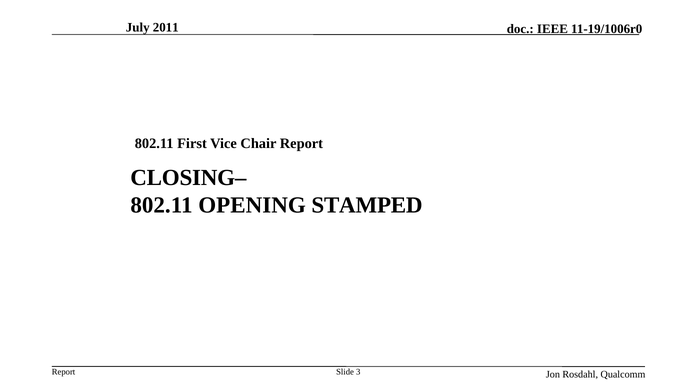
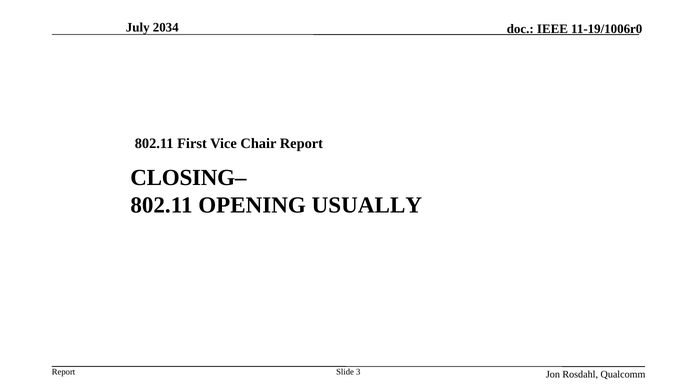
2011: 2011 -> 2034
STAMPED: STAMPED -> USUALLY
